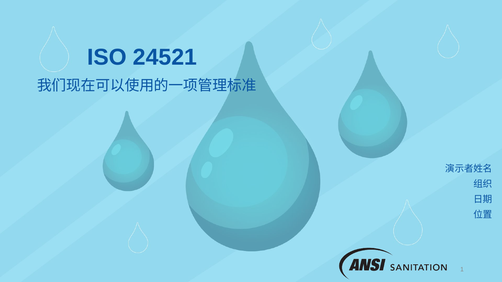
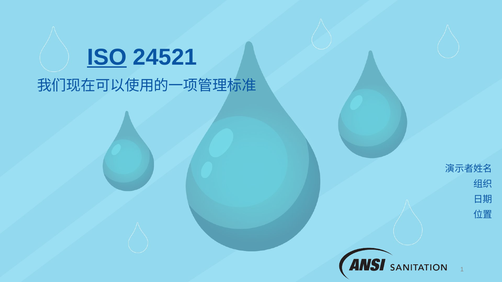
ISO underline: none -> present
